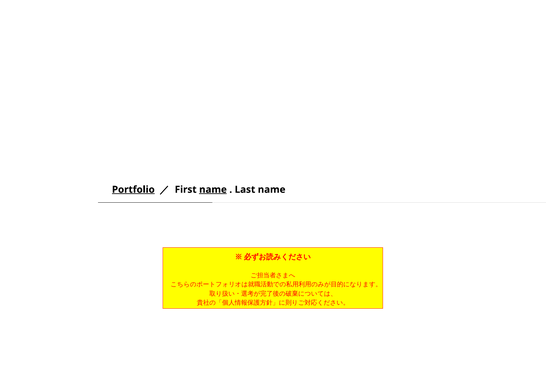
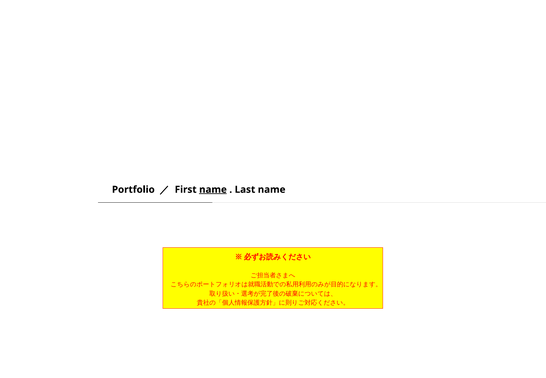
Portfolio underline: present -> none
